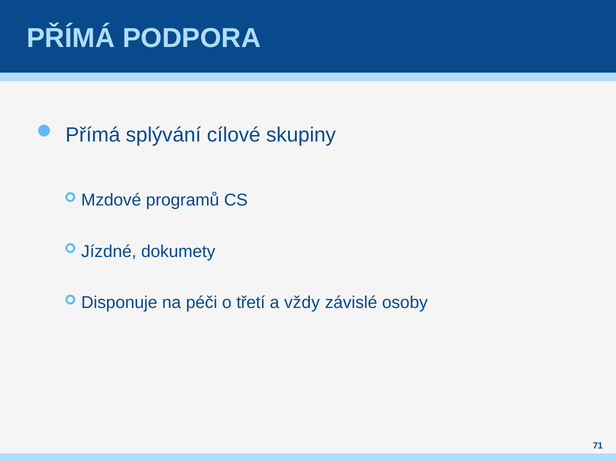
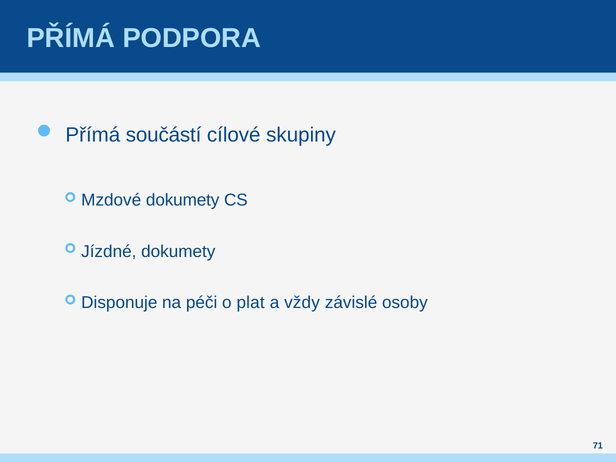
splývání: splývání -> součástí
Mzdové programů: programů -> dokumety
třetí: třetí -> plat
